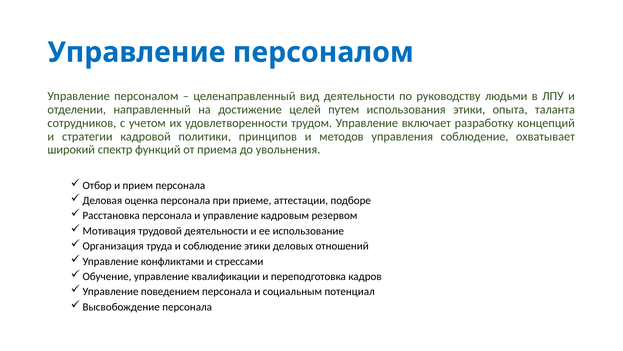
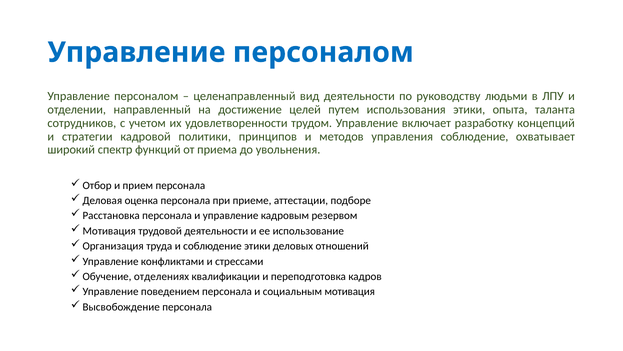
управление at (162, 276): управление -> отделениях
потенциал: потенциал -> мотивация
